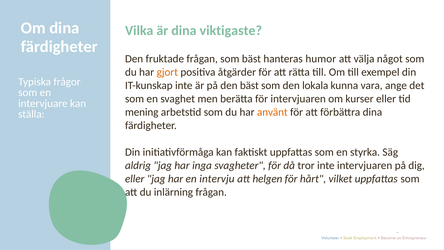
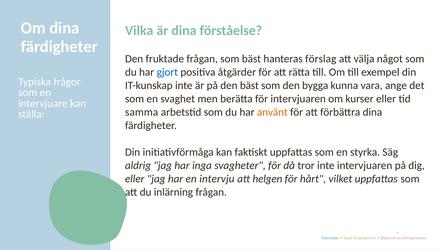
viktigaste: viktigaste -> förståelse
humor: humor -> förslag
gjort colour: orange -> blue
lokala: lokala -> bygga
mening: mening -> samma
